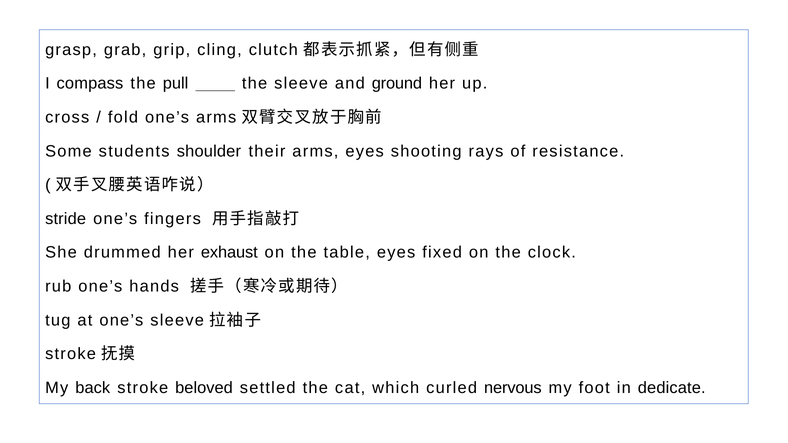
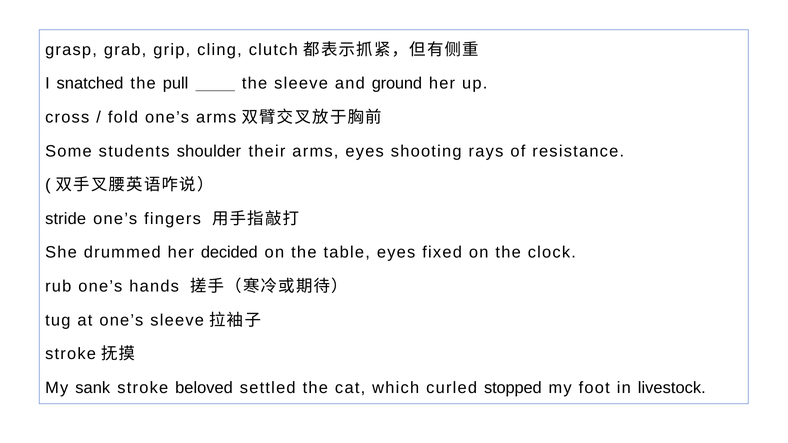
compass: compass -> snatched
exhaust: exhaust -> decided
back: back -> sank
nervous: nervous -> stopped
dedicate: dedicate -> livestock
